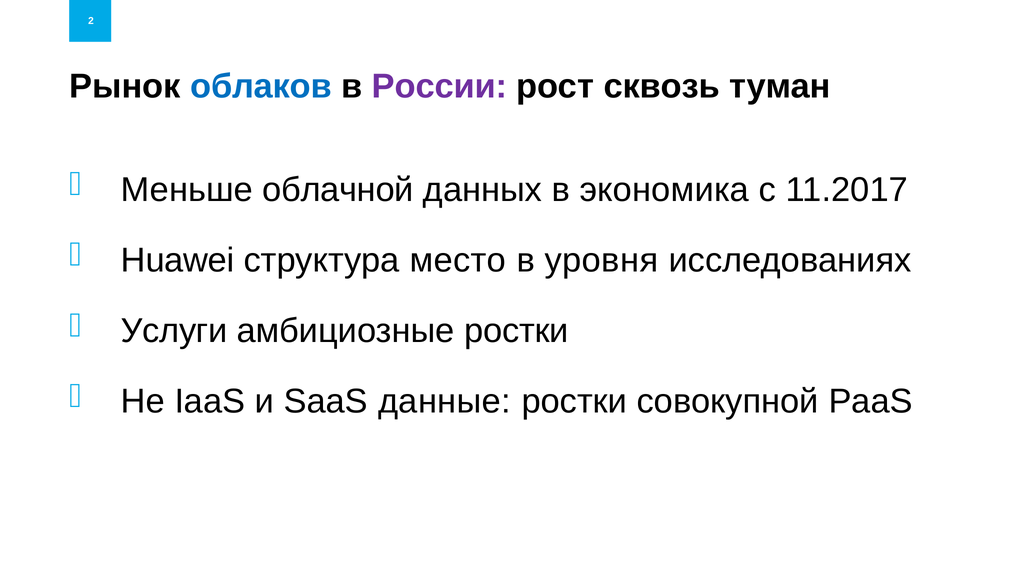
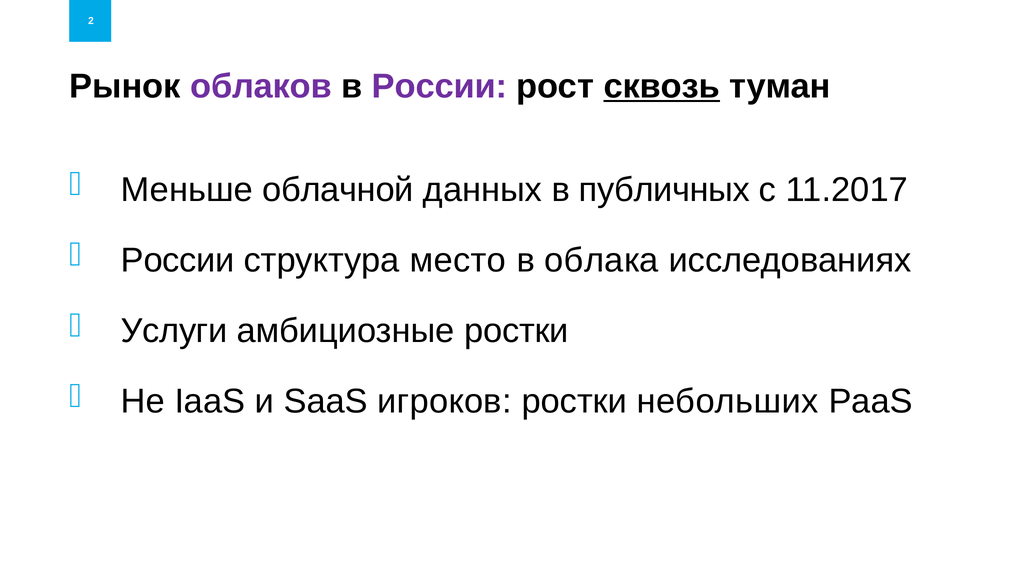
облаков colour: blue -> purple
сквозь underline: none -> present
экономика: экономика -> публичных
Huawei at (178, 261): Huawei -> России
уровня: уровня -> облака
данные: данные -> игроков
совокупной: совокупной -> небольших
